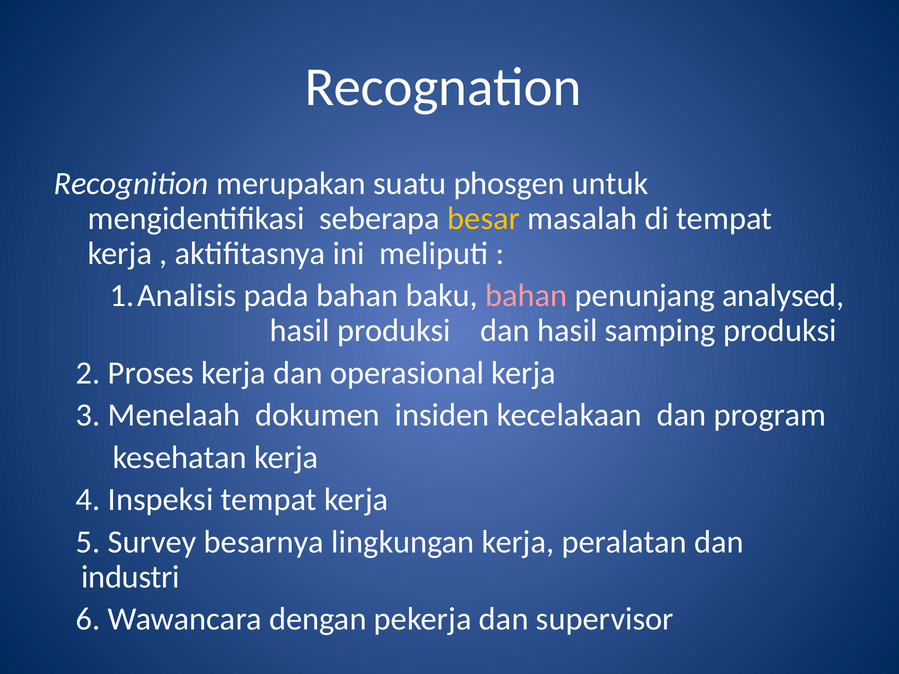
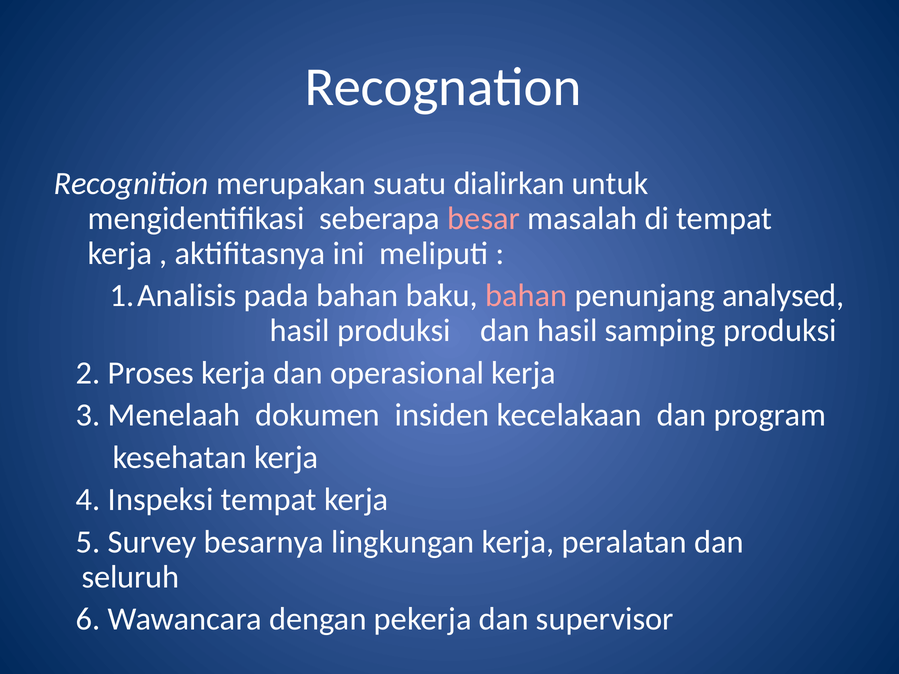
phosgen: phosgen -> dialirkan
besar colour: yellow -> pink
industri: industri -> seluruh
